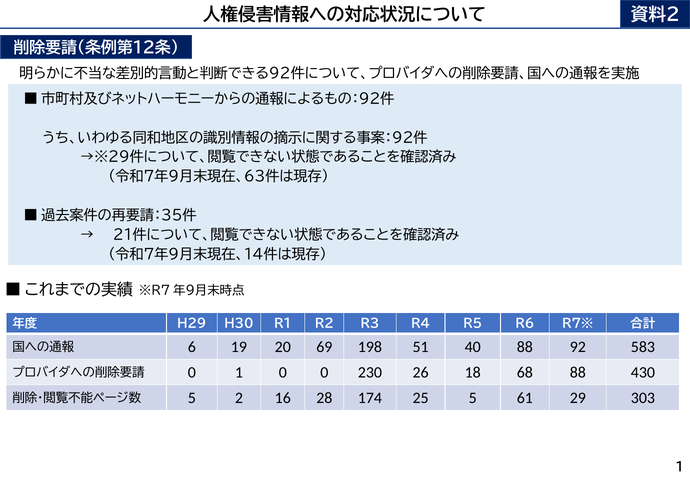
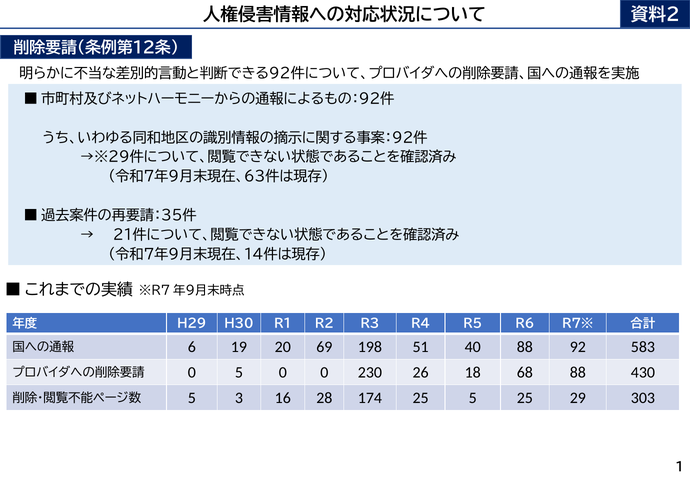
0 1: 1 -> 5
2: 2 -> 3
5 61: 61 -> 25
